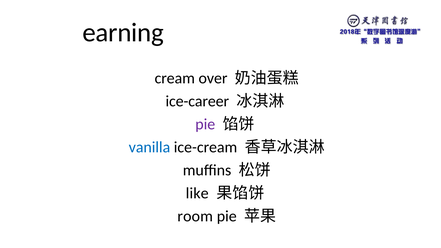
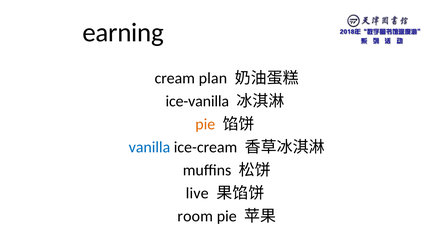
over: over -> plan
ice-career: ice-career -> ice-vanilla
pie at (205, 124) colour: purple -> orange
like: like -> live
